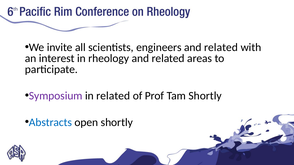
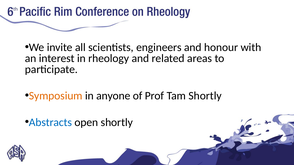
engineers and related: related -> honour
Symposium colour: purple -> orange
in related: related -> anyone
